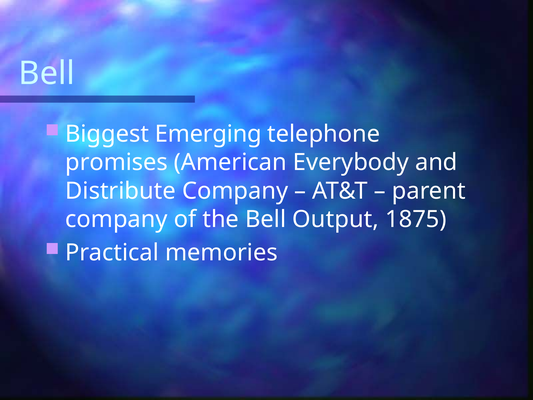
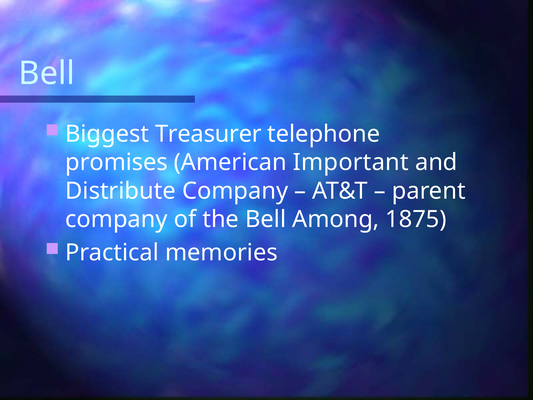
Emerging: Emerging -> Treasurer
Everybody: Everybody -> Important
Output: Output -> Among
